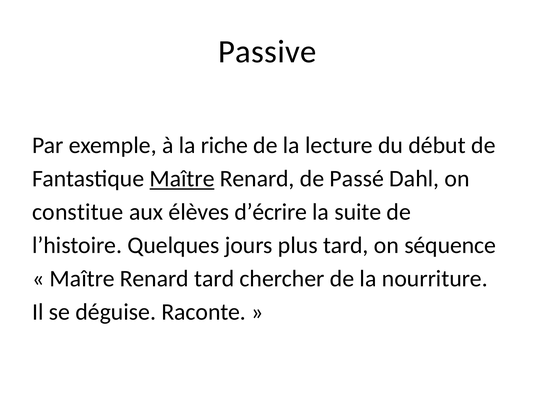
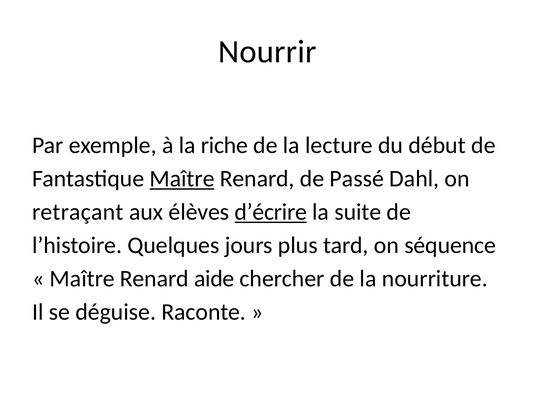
Passive: Passive -> Nourrir
constitue: constitue -> retraçant
d’écrire underline: none -> present
Renard tard: tard -> aide
